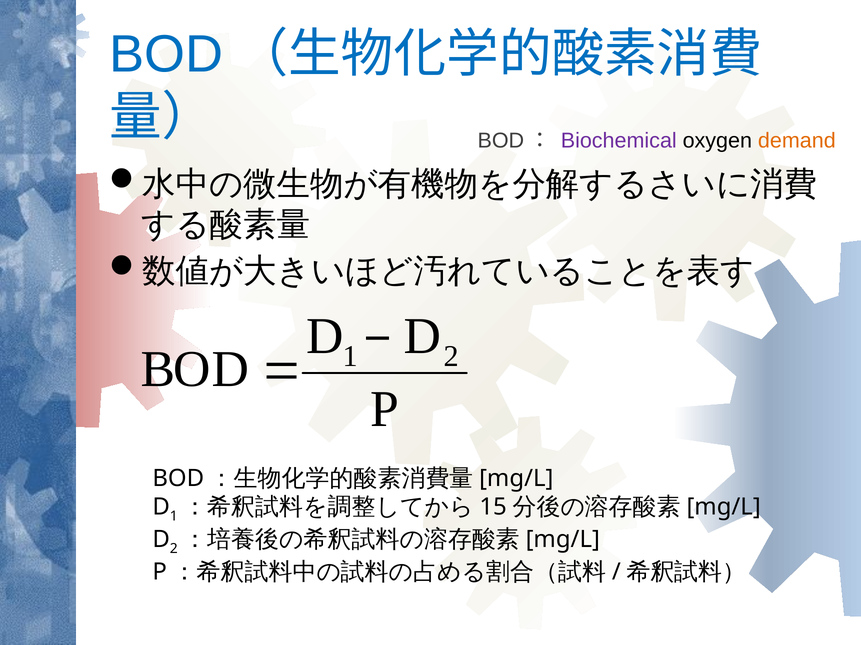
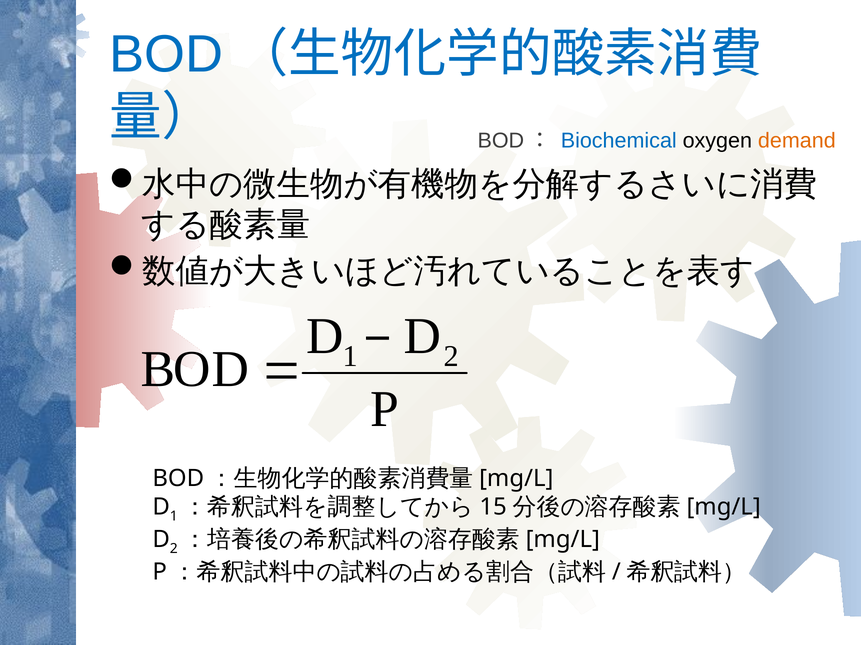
Biochemical colour: purple -> blue
